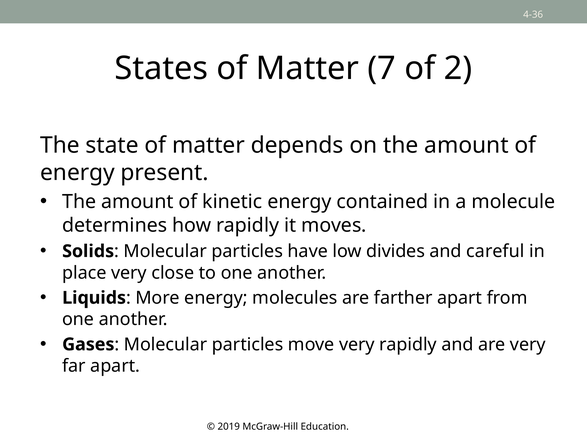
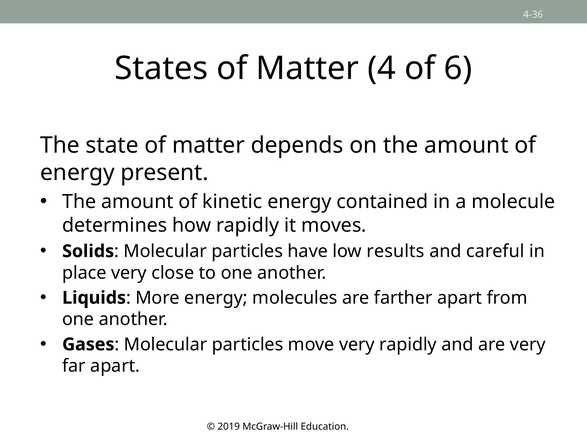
7: 7 -> 4
2: 2 -> 6
divides: divides -> results
